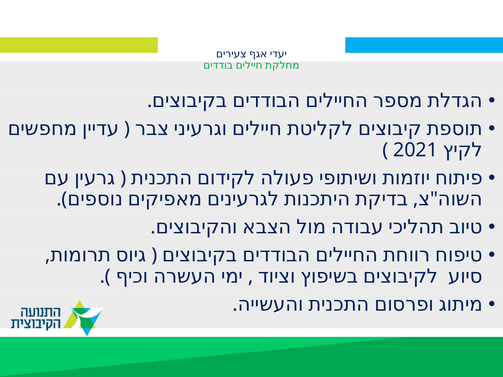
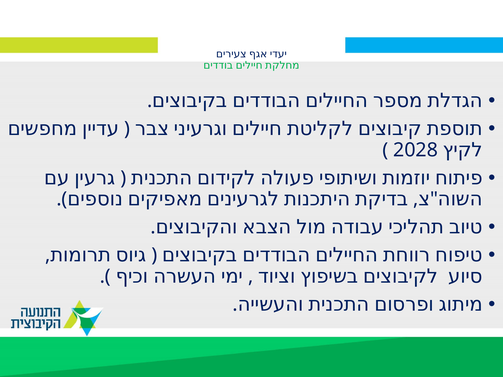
2021: 2021 -> 2028
